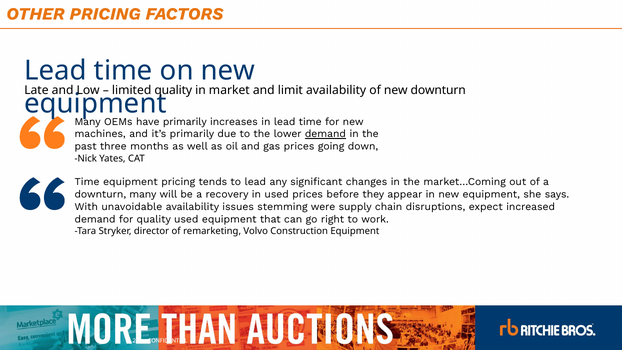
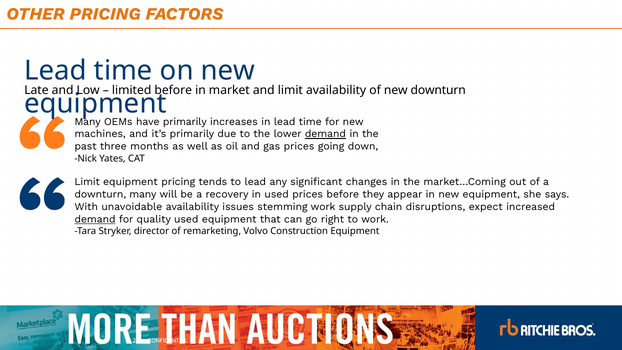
limited quality: quality -> before
Time at (87, 182): Time -> Limit
stemming were: were -> work
demand at (95, 219) underline: none -> present
